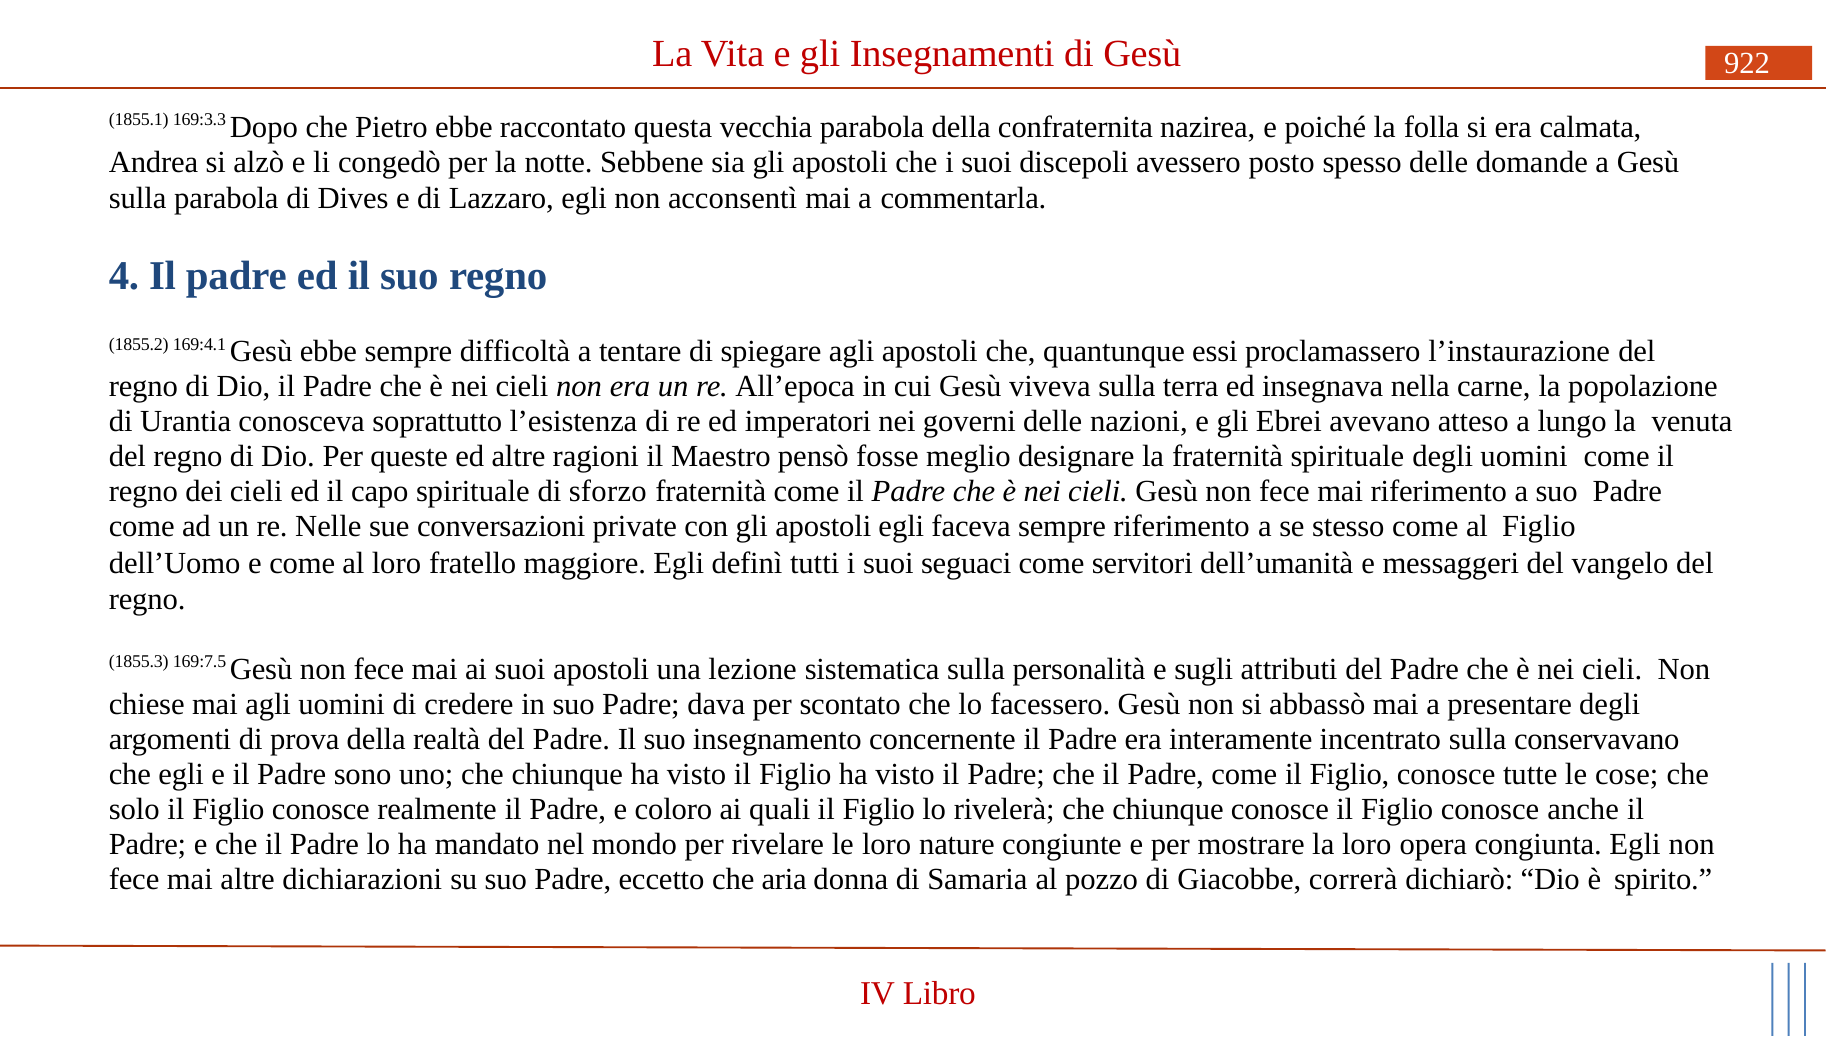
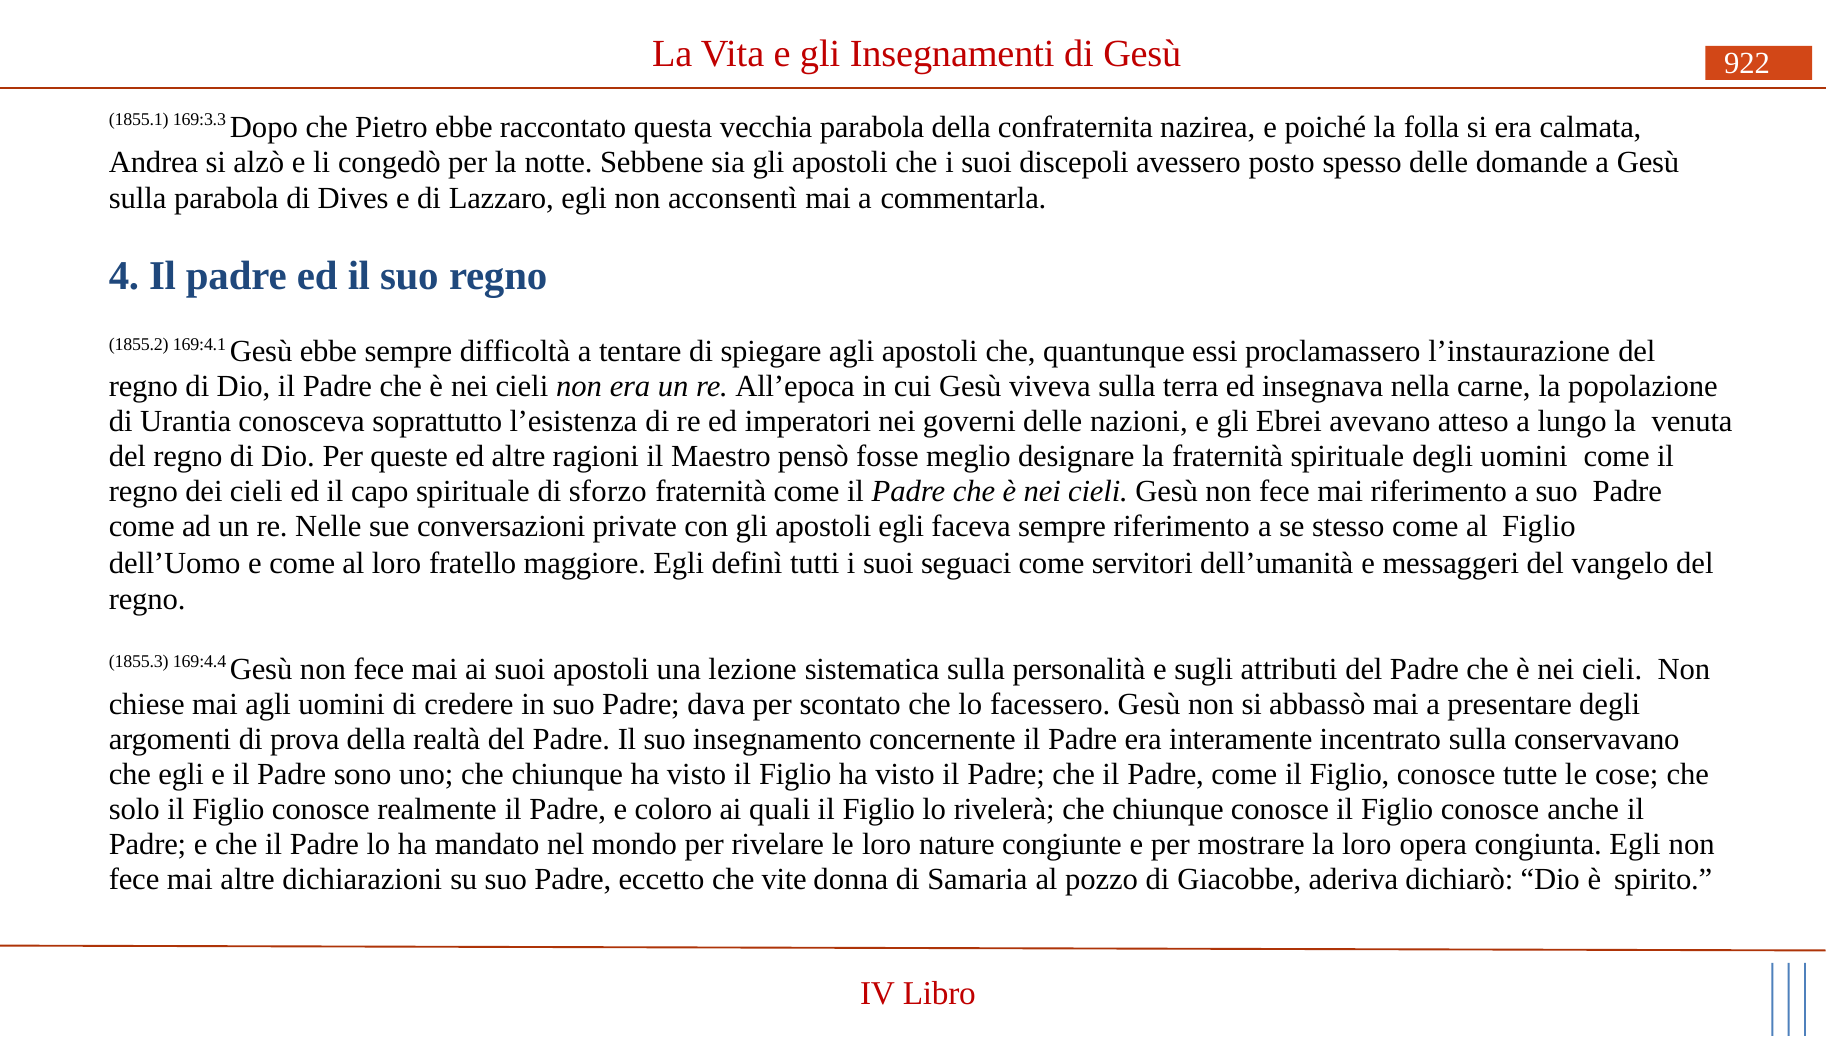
169:7.5: 169:7.5 -> 169:4.4
aria: aria -> vite
correrà: correrà -> aderiva
